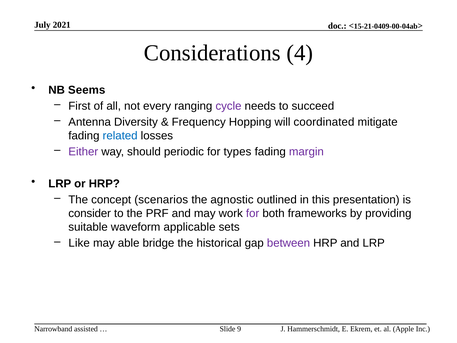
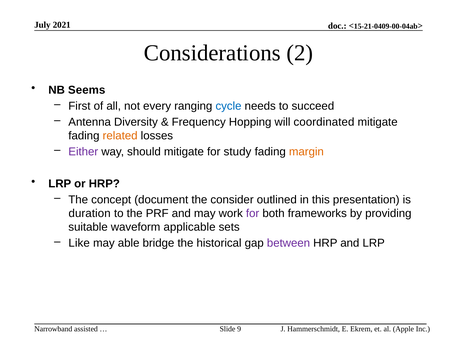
4: 4 -> 2
cycle colour: purple -> blue
related colour: blue -> orange
should periodic: periodic -> mitigate
types: types -> study
margin colour: purple -> orange
scenarios: scenarios -> document
agnostic: agnostic -> consider
consider: consider -> duration
